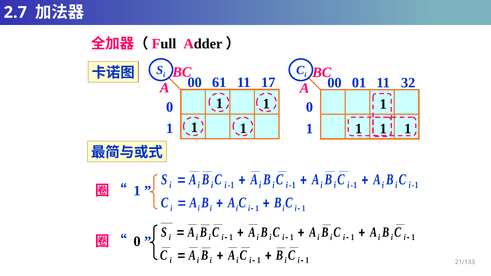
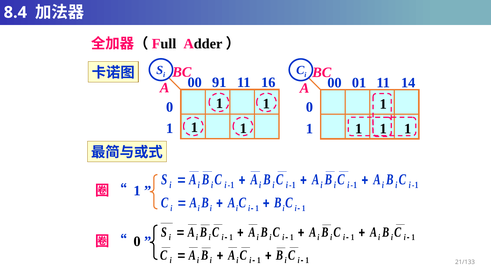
2.7: 2.7 -> 8.4
61: 61 -> 91
17: 17 -> 16
32: 32 -> 14
